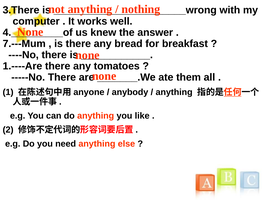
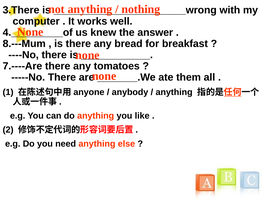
7.---Mum: 7.---Mum -> 8.---Mum
1.----Are: 1.----Are -> 7.----Are
